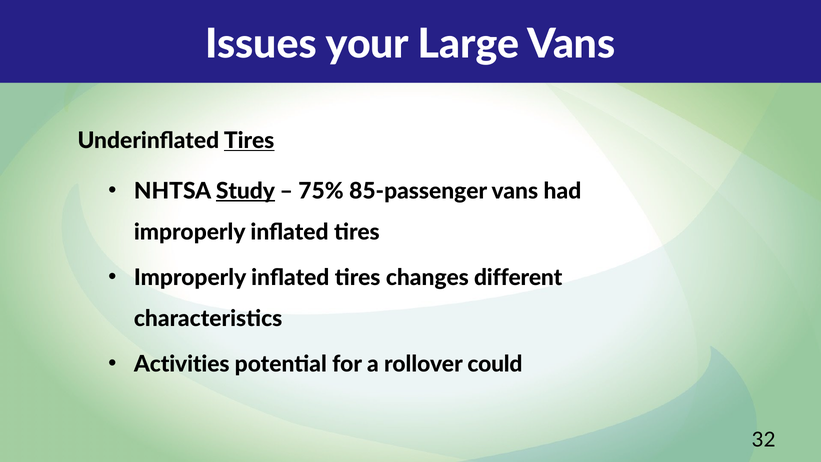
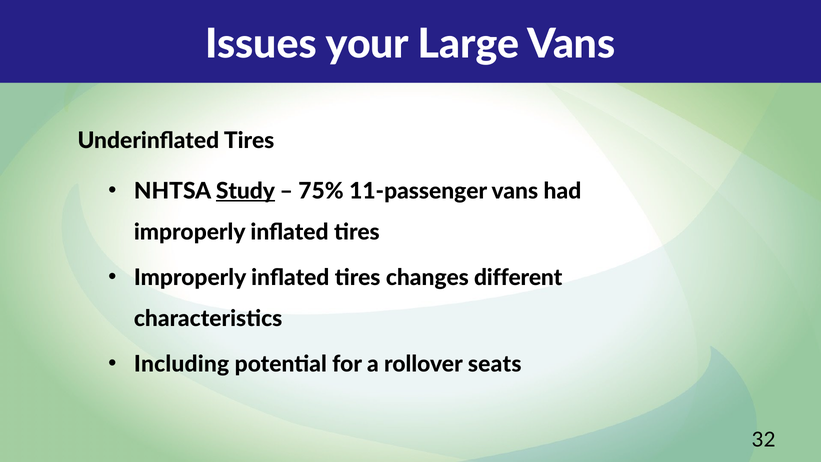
Tires at (249, 141) underline: present -> none
85-passenger: 85-passenger -> 11-passenger
Activities: Activities -> Including
could: could -> seats
